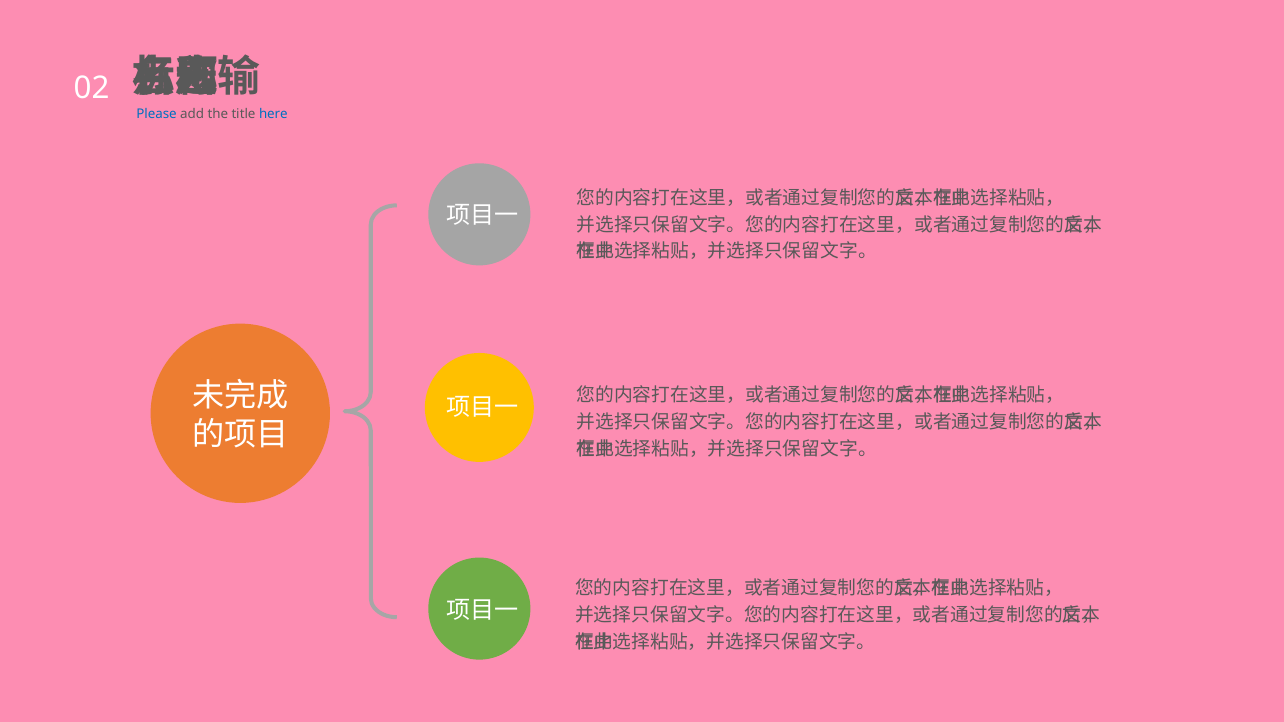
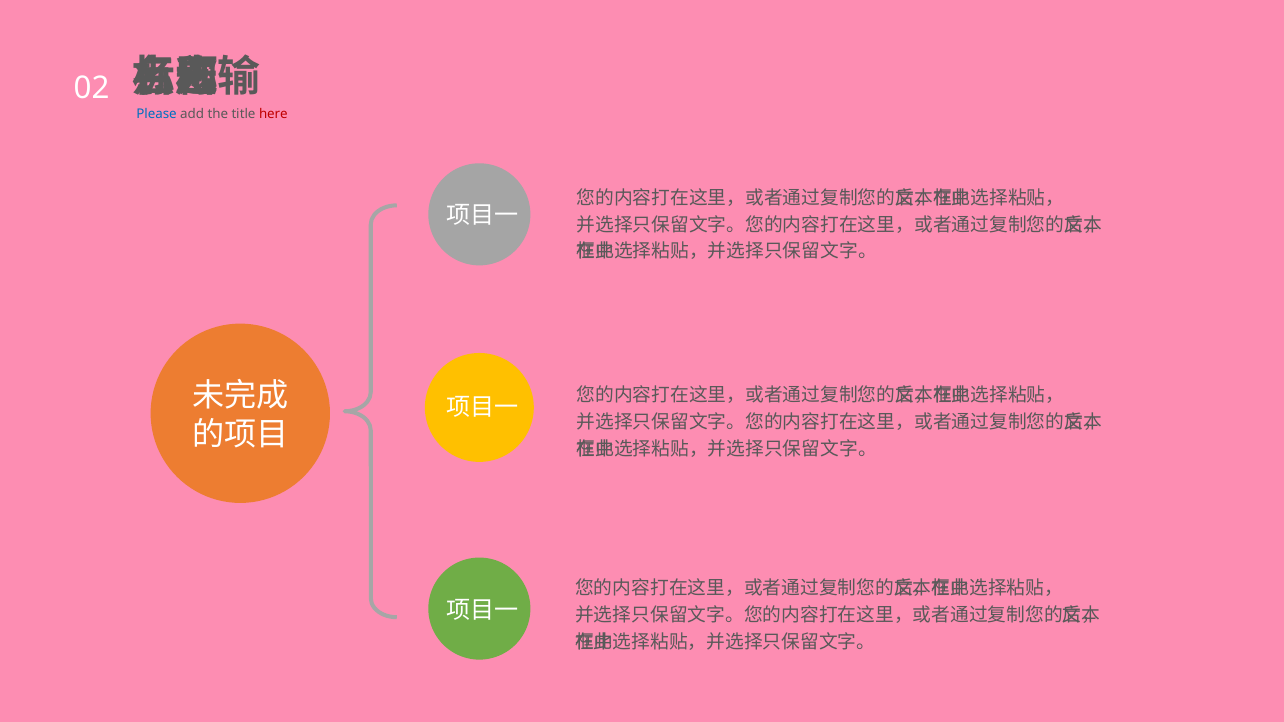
here colour: blue -> red
